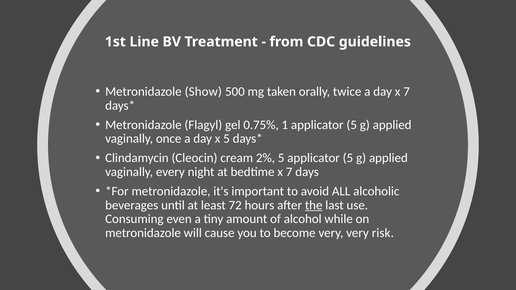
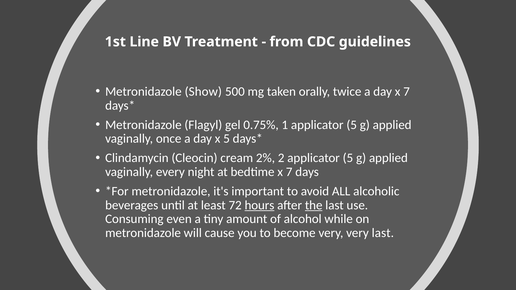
2% 5: 5 -> 2
hours underline: none -> present
very risk: risk -> last
